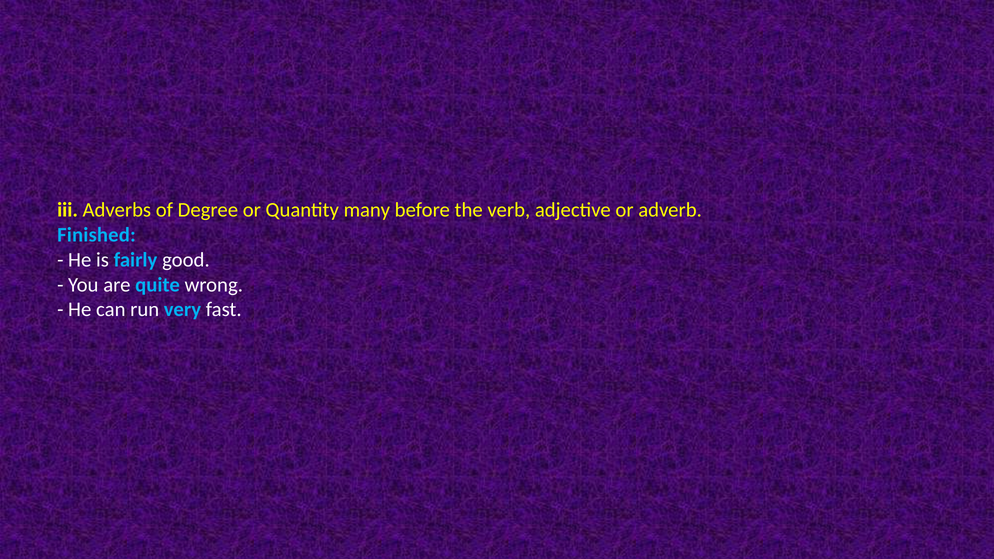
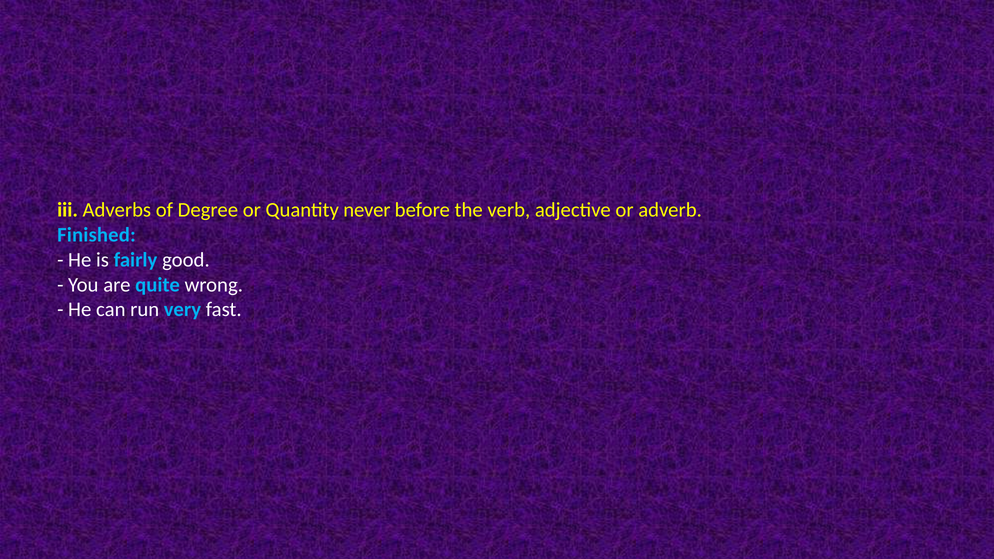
many: many -> never
